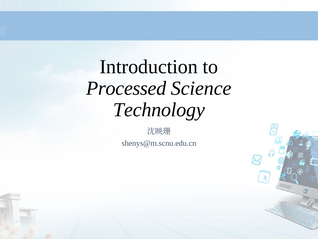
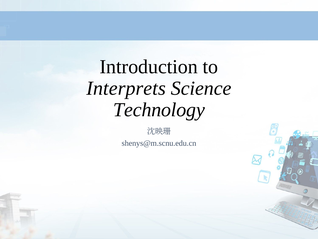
Processed: Processed -> Interprets
